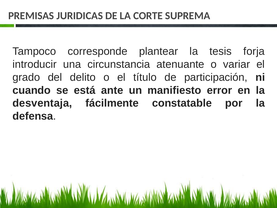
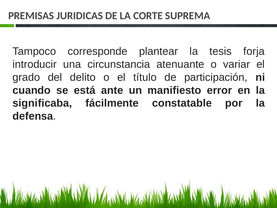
desventaja: desventaja -> significaba
